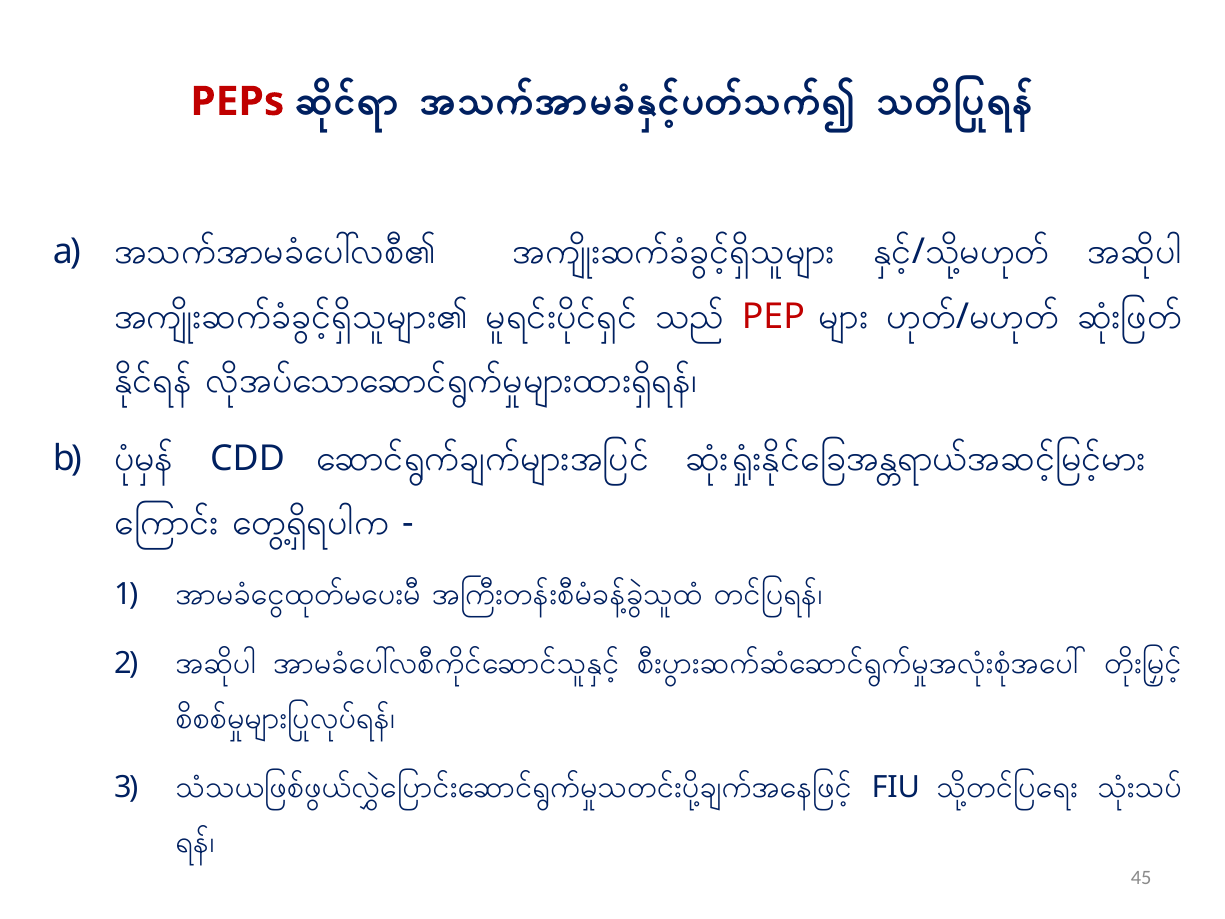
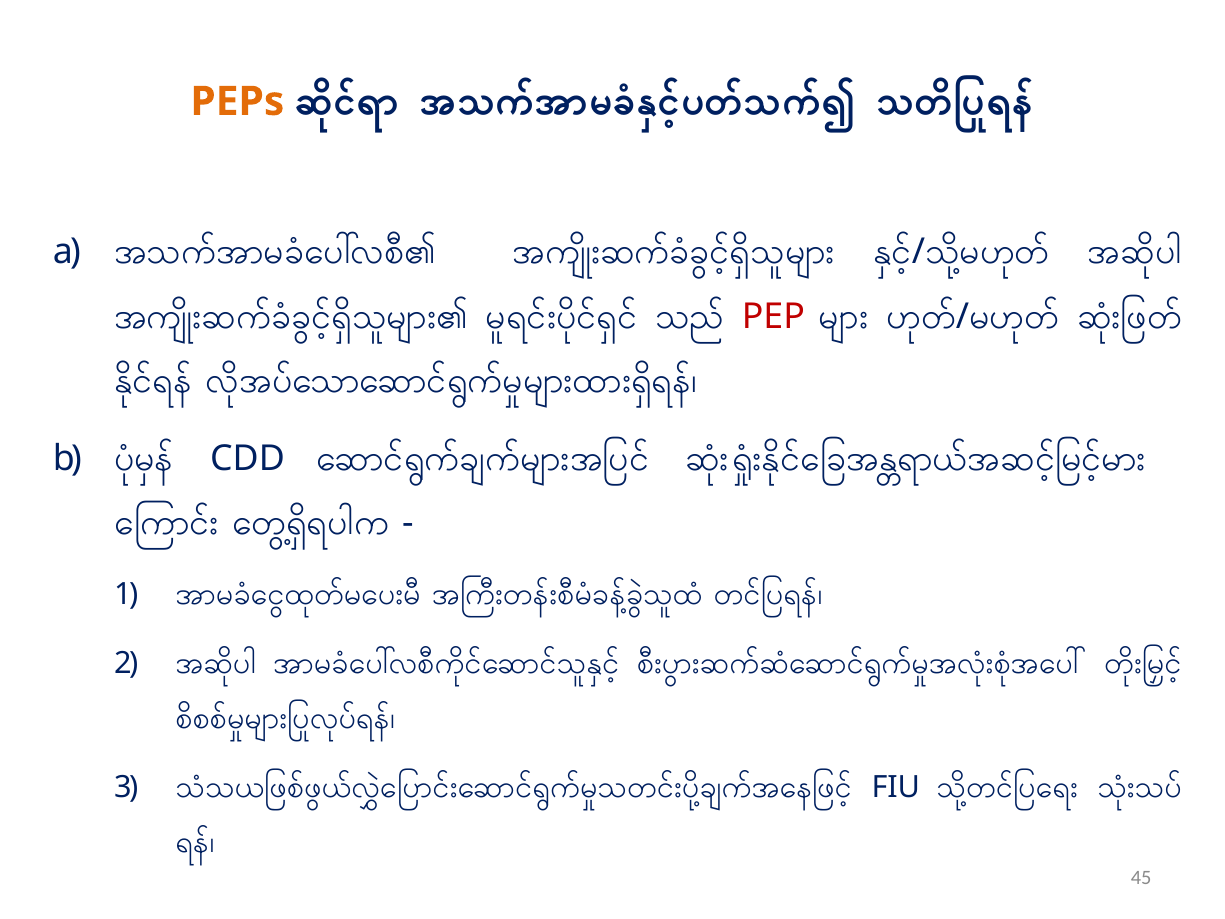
PEPs colour: red -> orange
